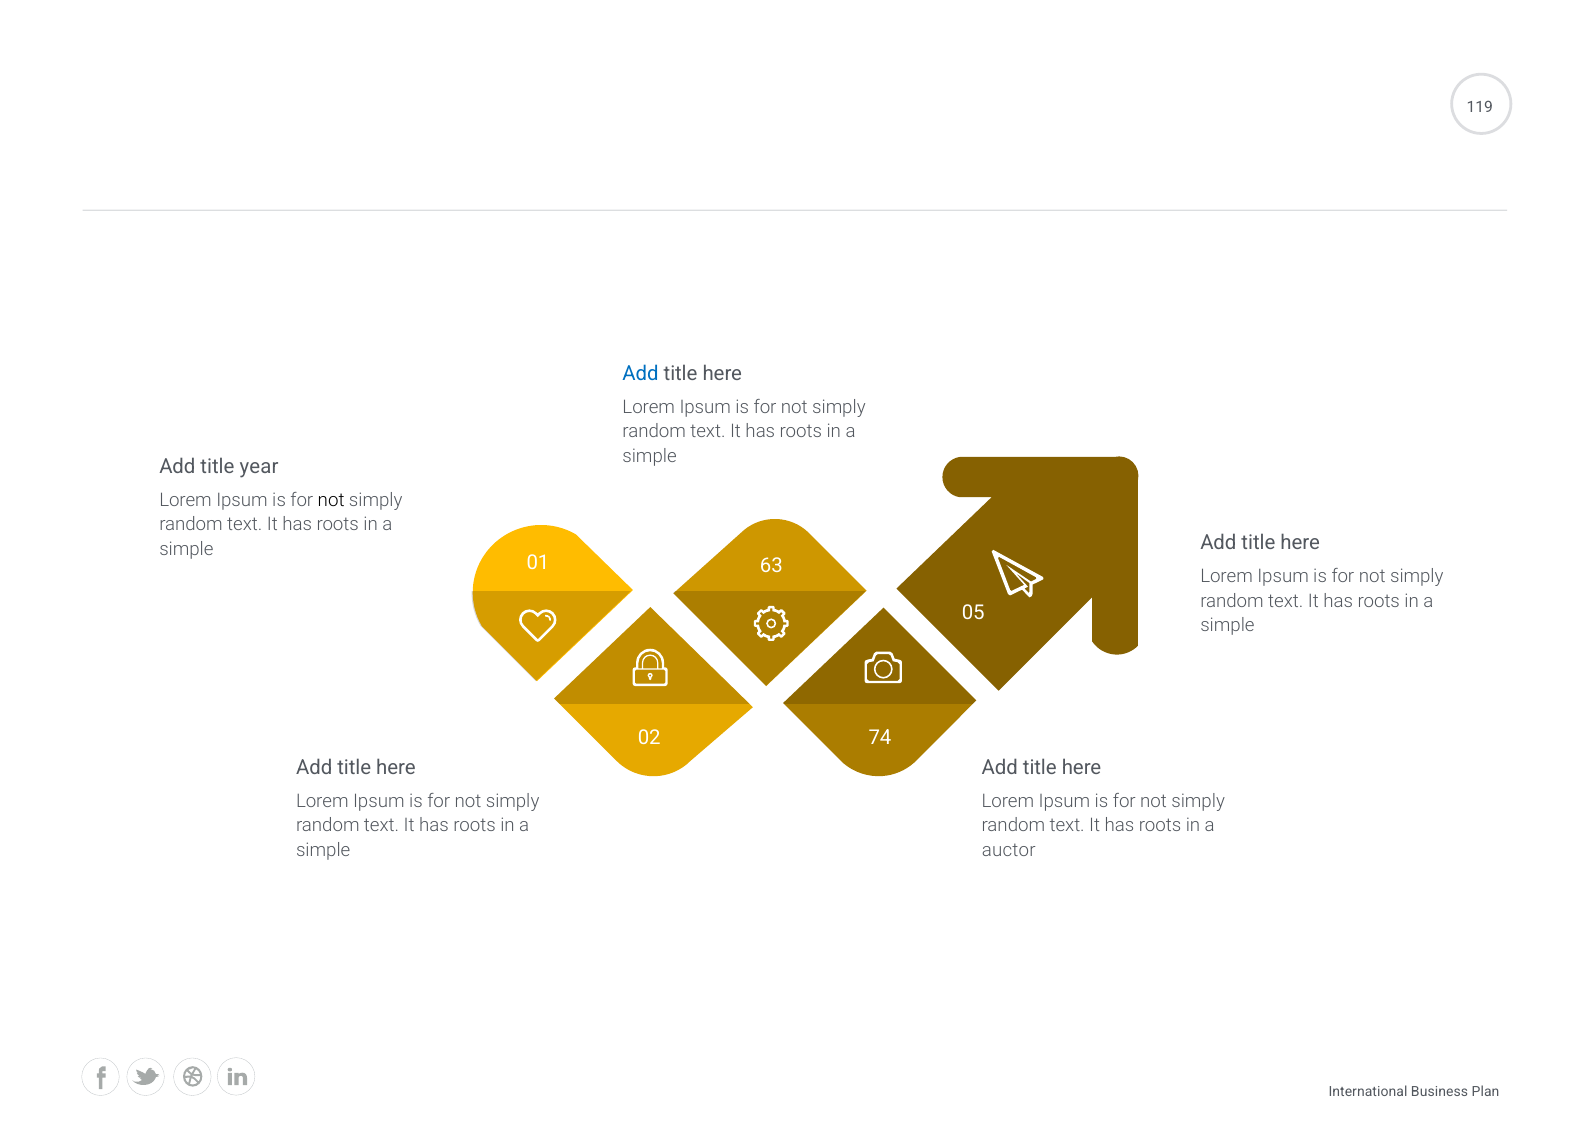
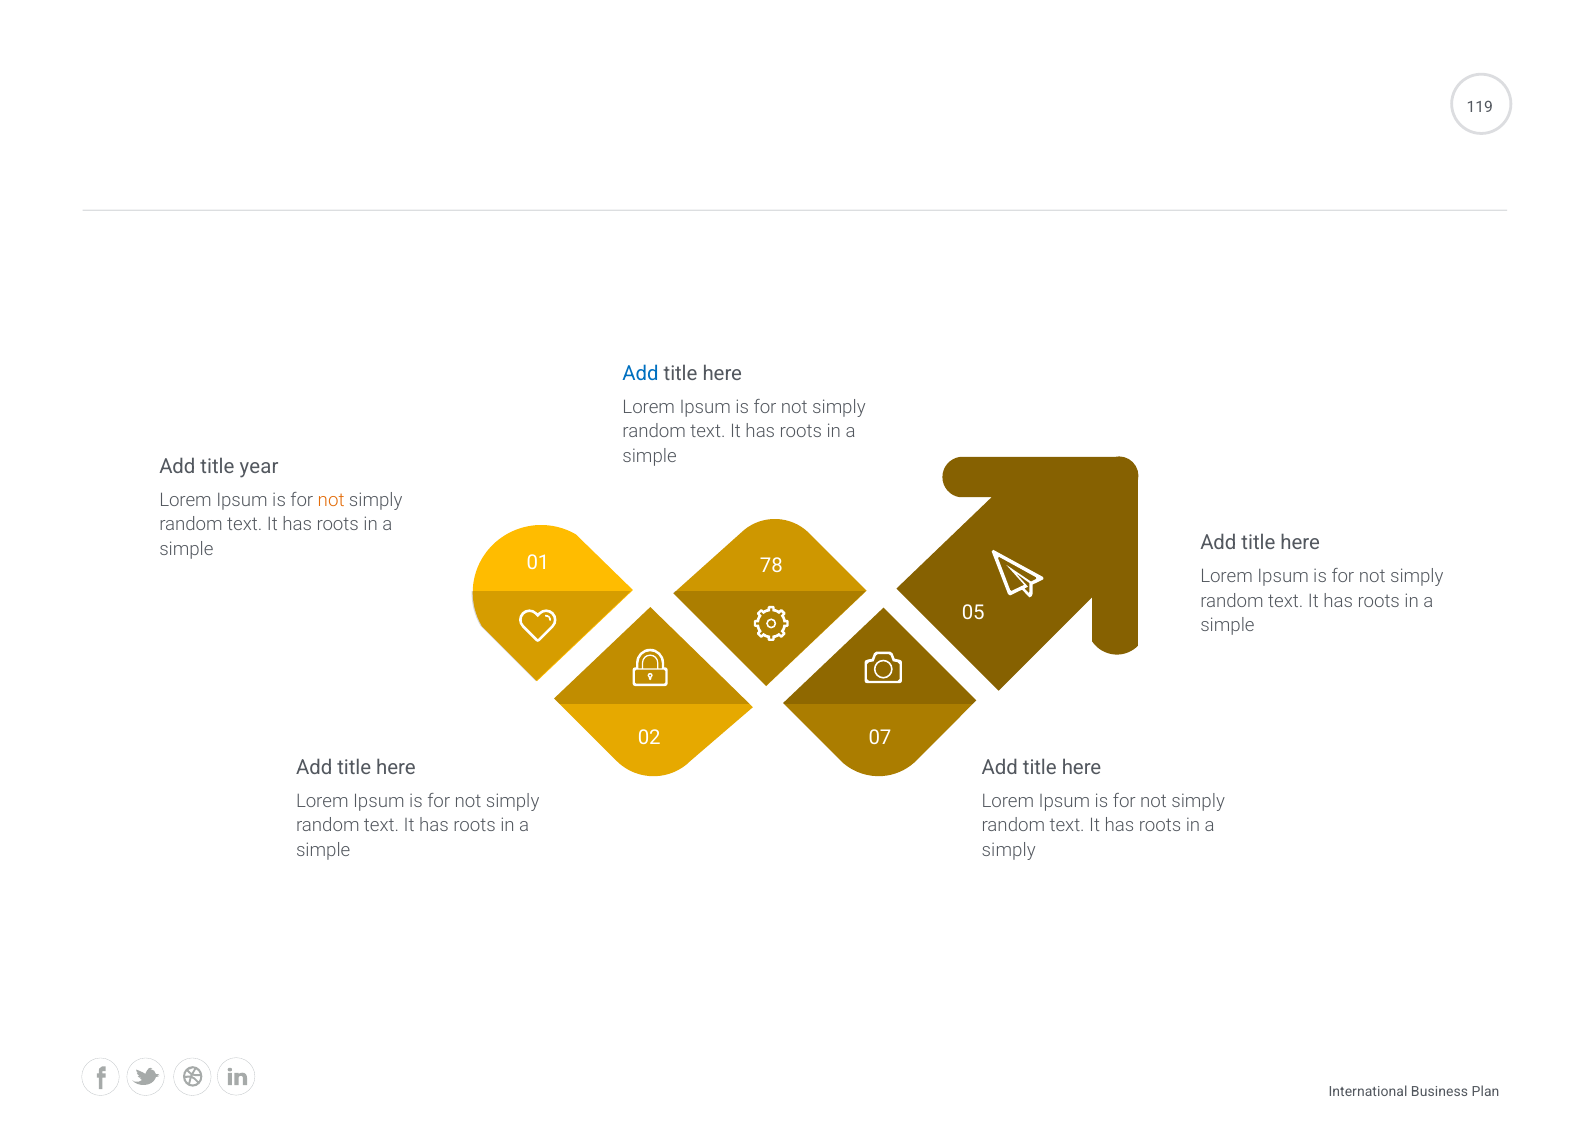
not at (331, 500) colour: black -> orange
63: 63 -> 78
74: 74 -> 07
auctor at (1009, 850): auctor -> simply
